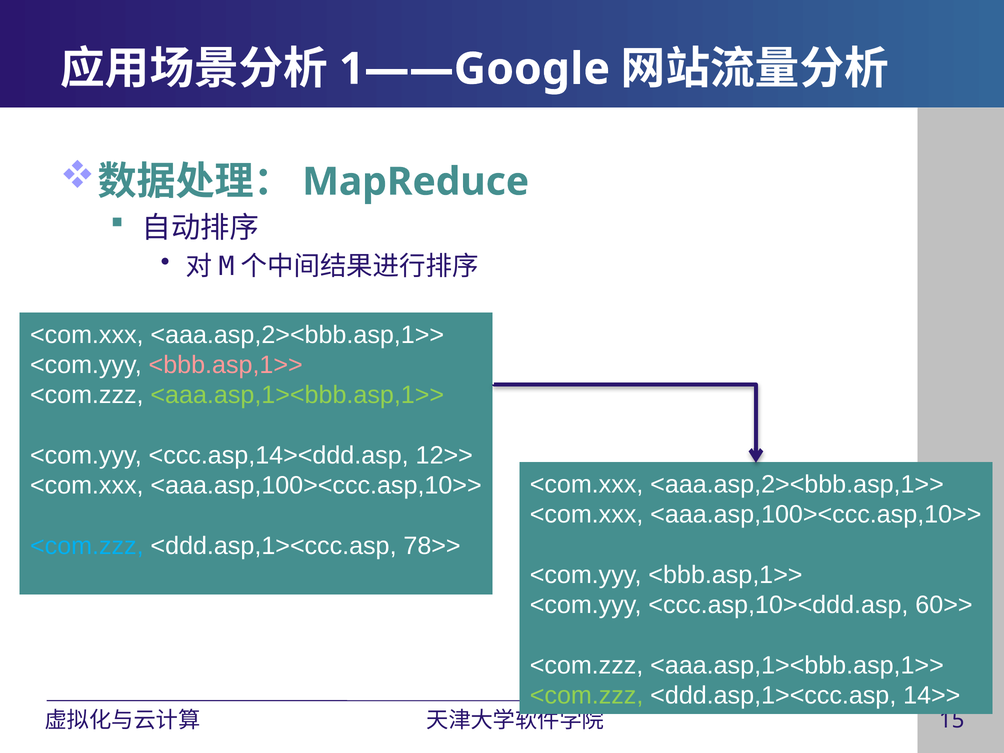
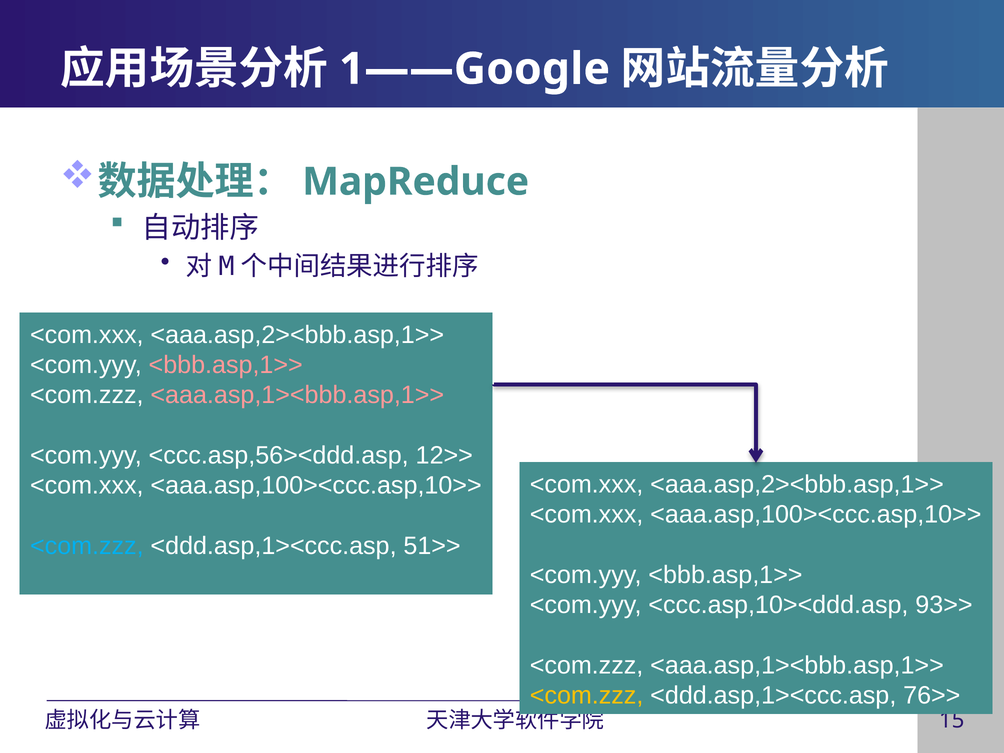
<aaa.asp,1><bbb.asp,1>> at (297, 395) colour: light green -> pink
<ccc.asp,14><ddd.asp: <ccc.asp,14><ddd.asp -> <ccc.asp,56><ddd.asp
78>>: 78>> -> 51>>
60>>: 60>> -> 93>>
<com.zzz at (587, 695) colour: light green -> yellow
14>>: 14>> -> 76>>
